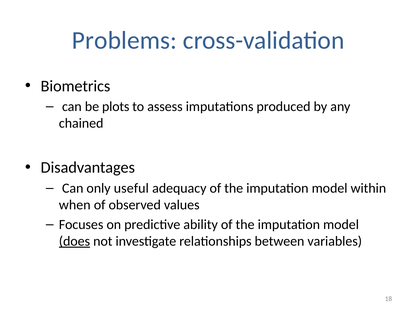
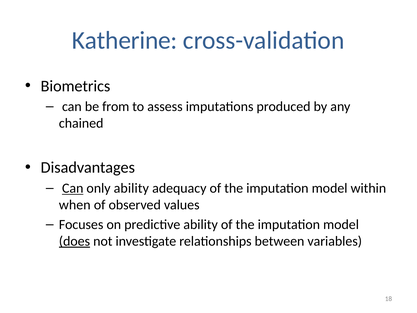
Problems: Problems -> Katherine
plots: plots -> from
Can at (73, 188) underline: none -> present
only useful: useful -> ability
